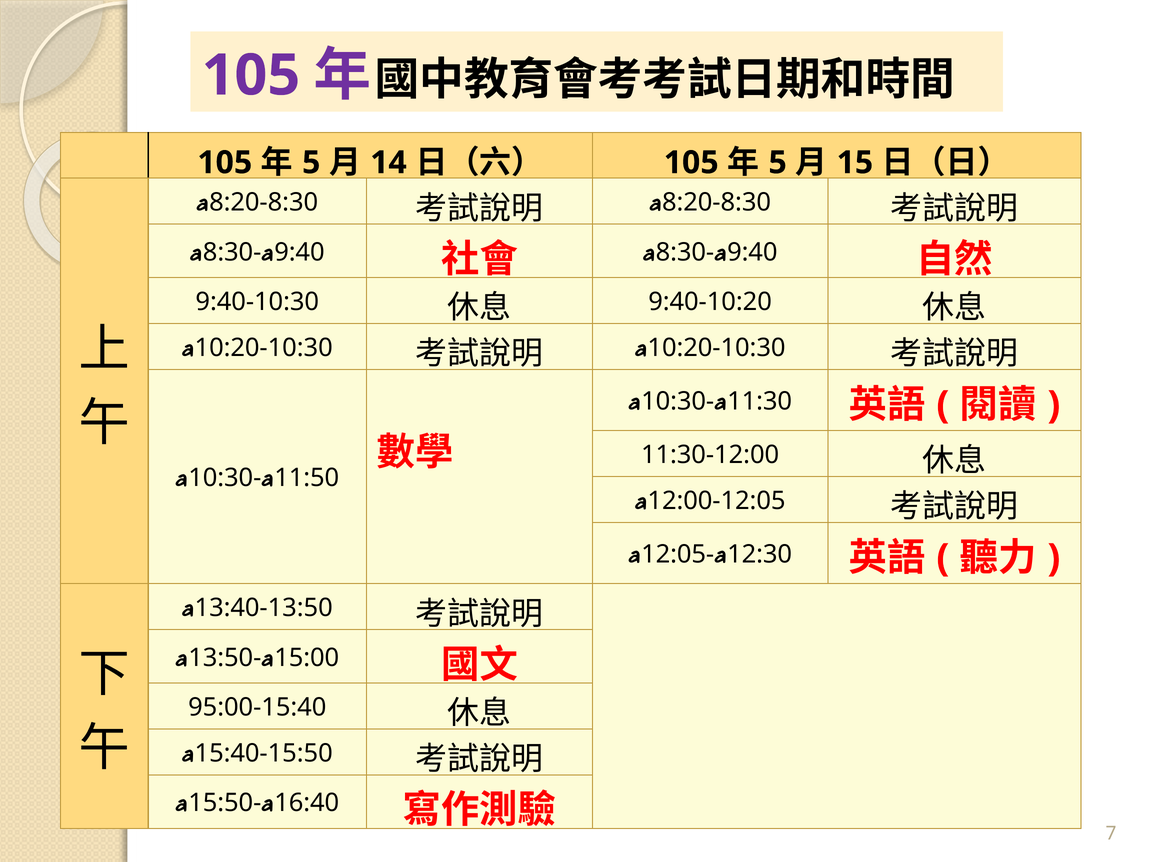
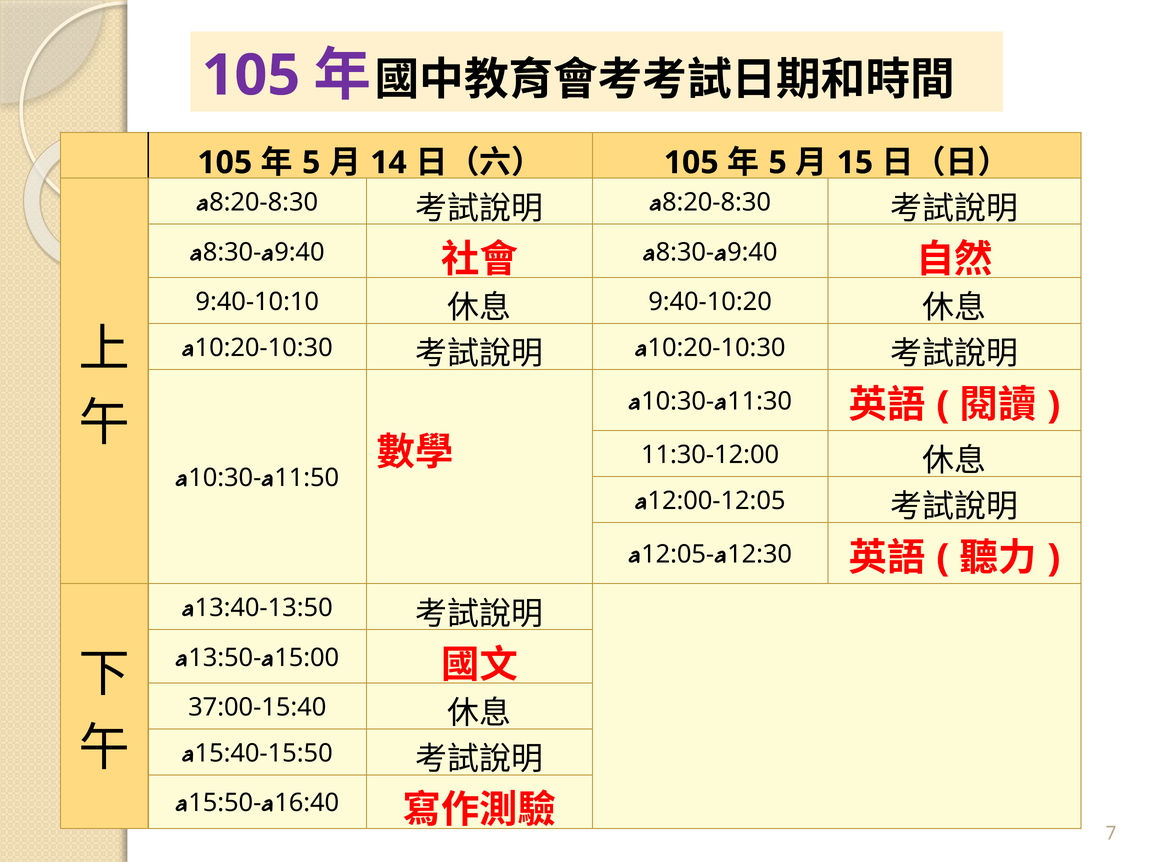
9:40-10:30: 9:40-10:30 -> 9:40-10:10
95:00-15:40: 95:00-15:40 -> 37:00-15:40
